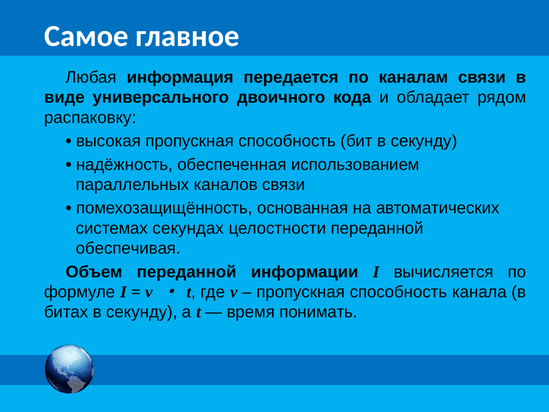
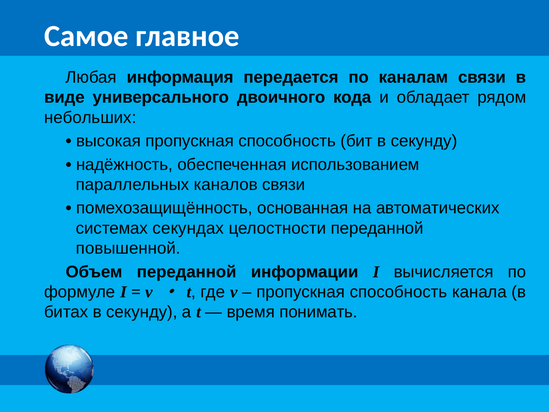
распаковку: распаковку -> небольших
обеспечивая: обеспечивая -> повышенной
